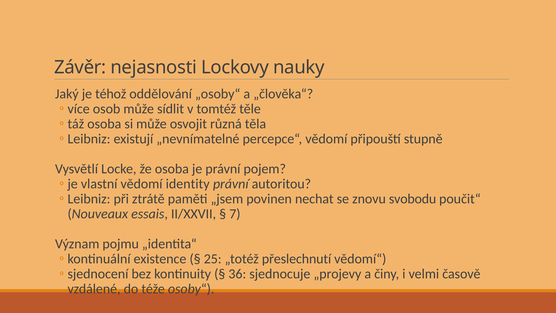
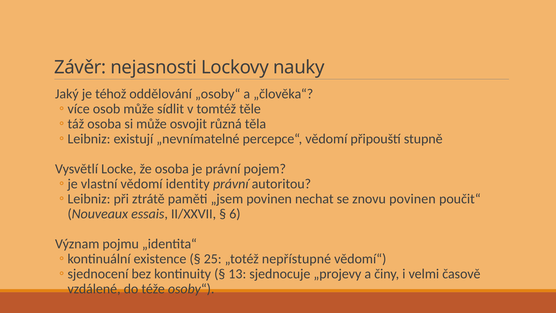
znovu svobodu: svobodu -> povinen
7: 7 -> 6
přeslechnutí: přeslechnutí -> nepřístupné
36: 36 -> 13
